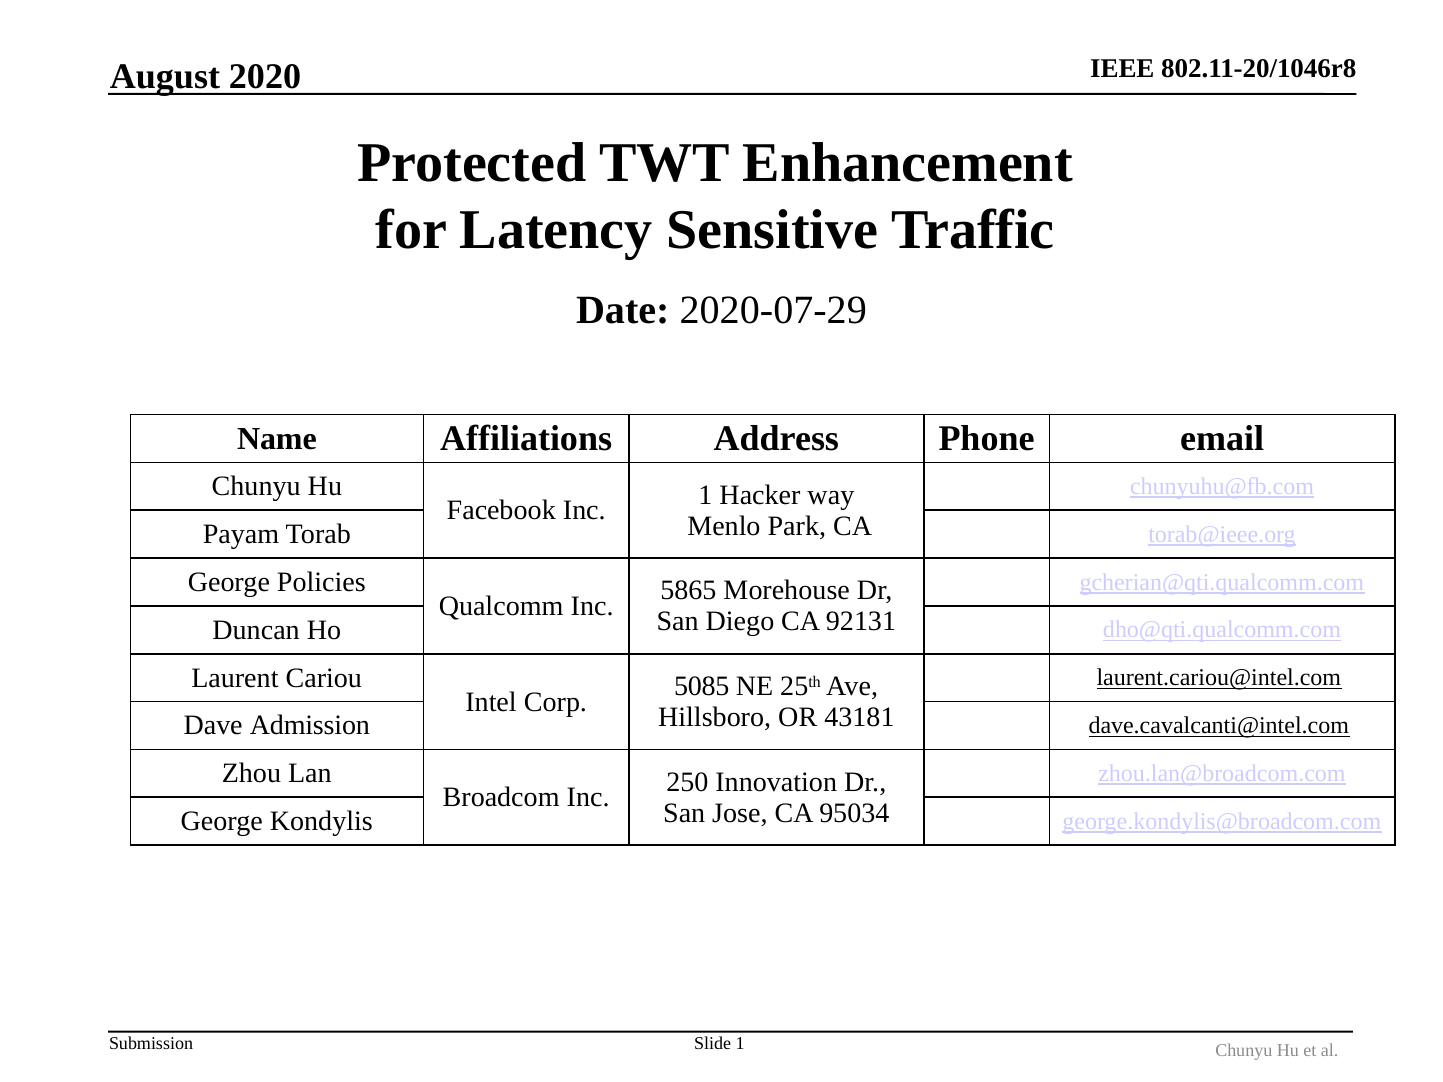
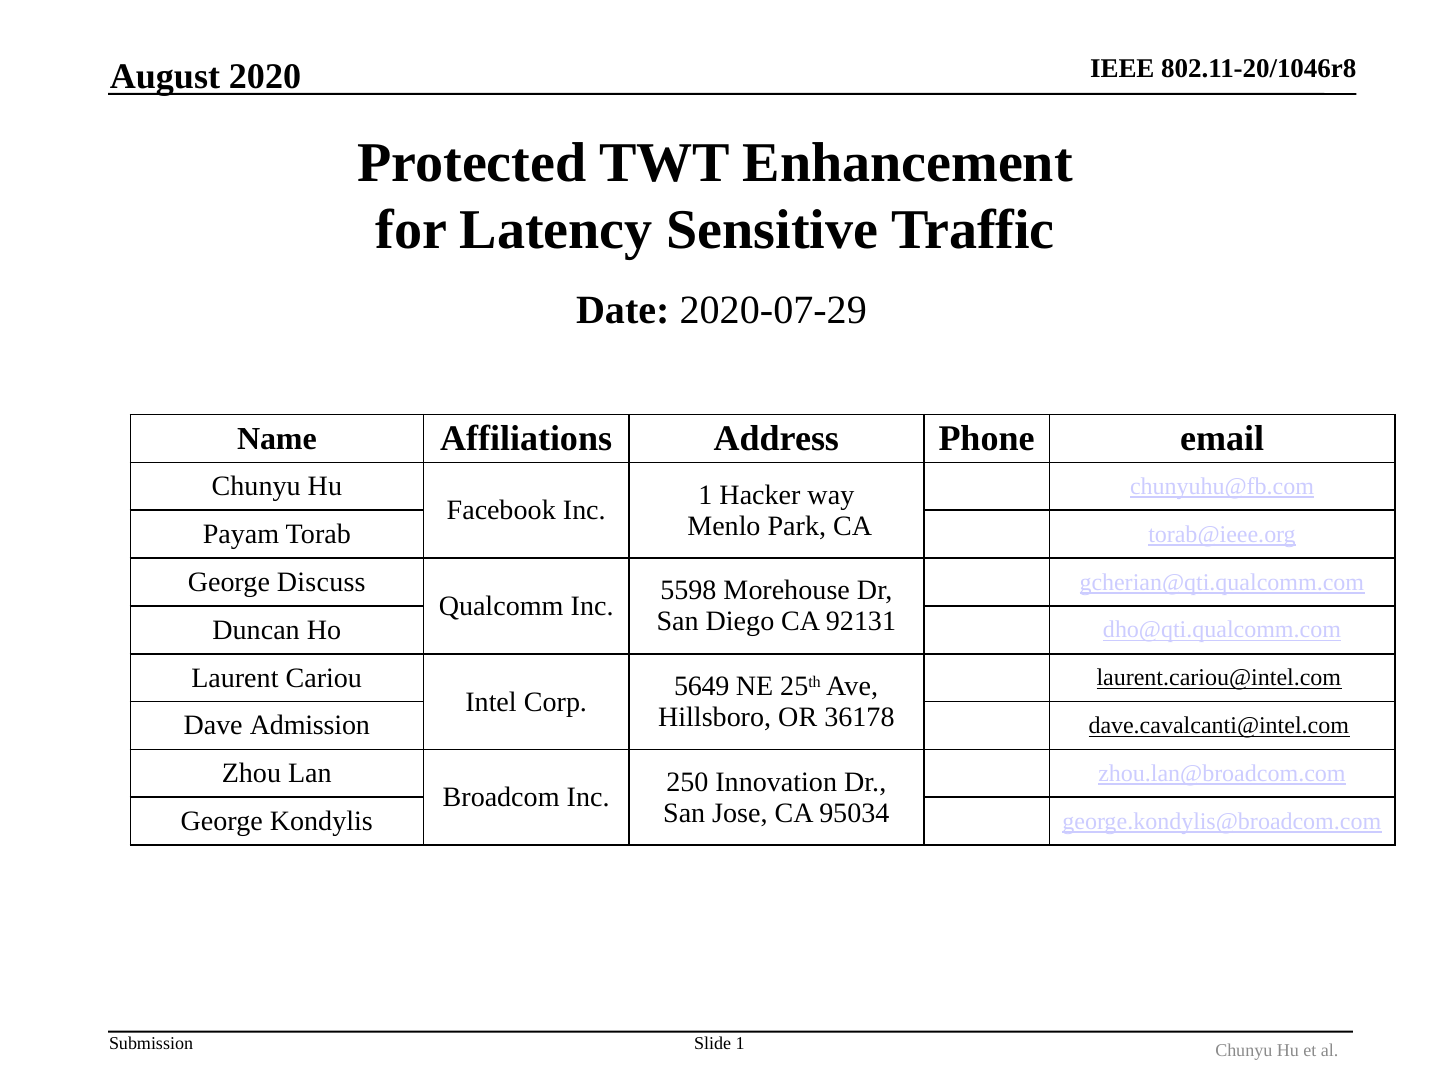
Policies: Policies -> Discuss
5865: 5865 -> 5598
5085: 5085 -> 5649
43181: 43181 -> 36178
